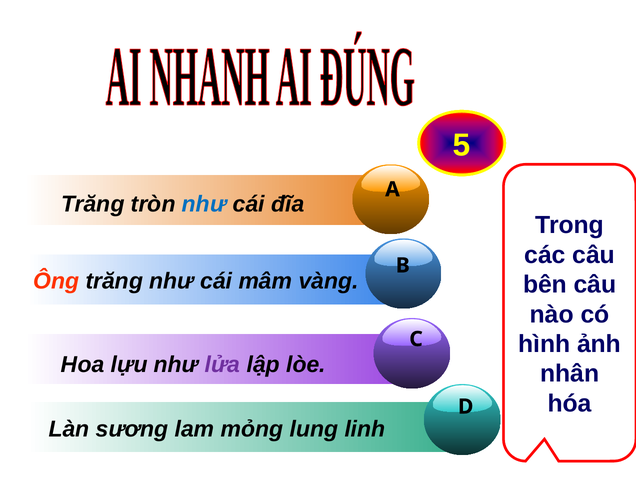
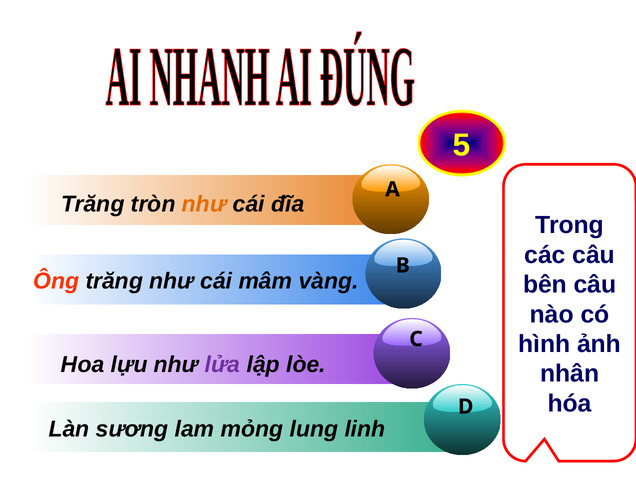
như at (204, 204) colour: blue -> orange
